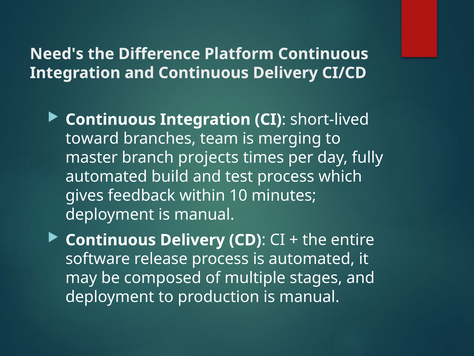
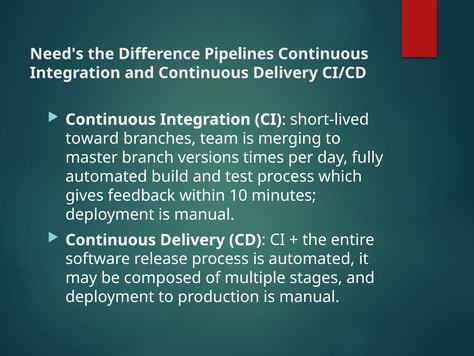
Platform: Platform -> Pipelines
projects: projects -> versions
